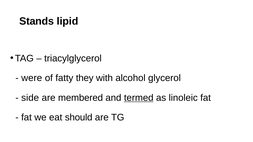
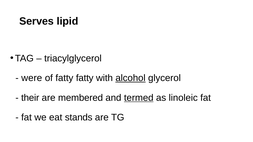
Stands: Stands -> Serves
fatty they: they -> fatty
alcohol underline: none -> present
side: side -> their
should: should -> stands
